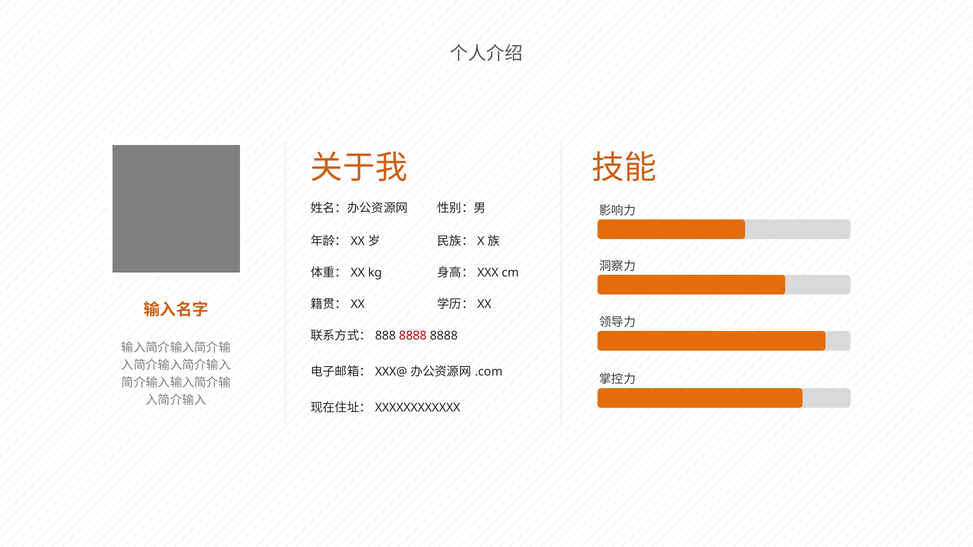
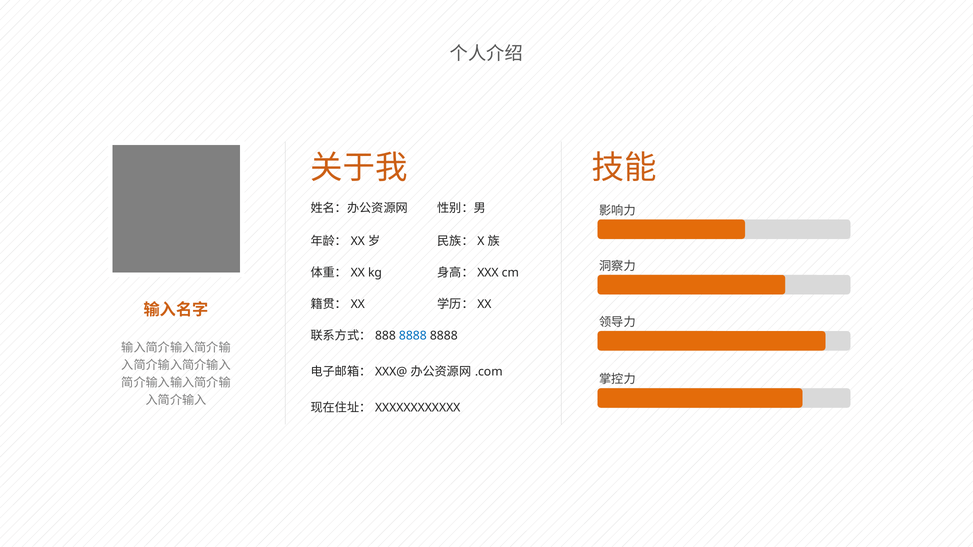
8888 at (413, 336) colour: red -> blue
